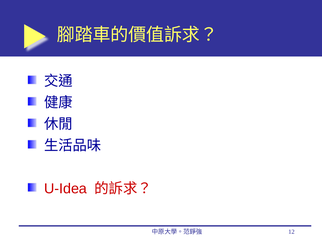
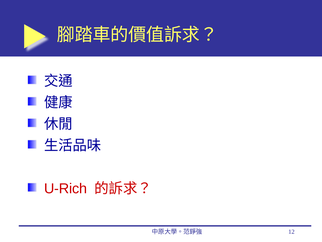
U-Idea: U-Idea -> U-Rich
